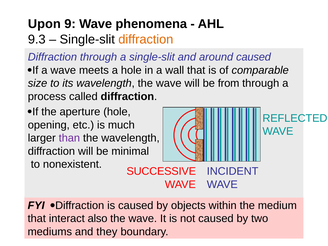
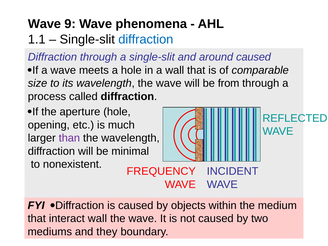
Upon at (44, 24): Upon -> Wave
9.3: 9.3 -> 1.1
diffraction at (146, 39) colour: orange -> blue
SUCCESSIVE: SUCCESSIVE -> FREQUENCY
interact also: also -> wall
